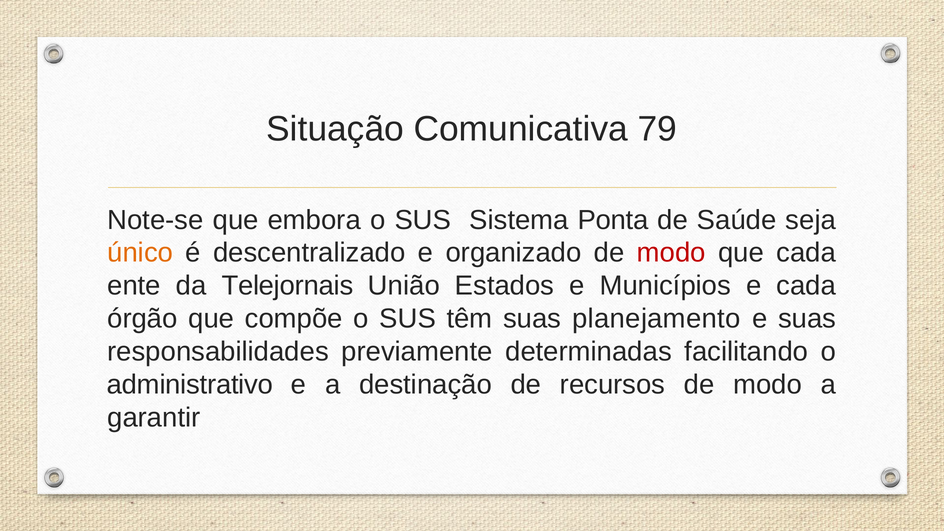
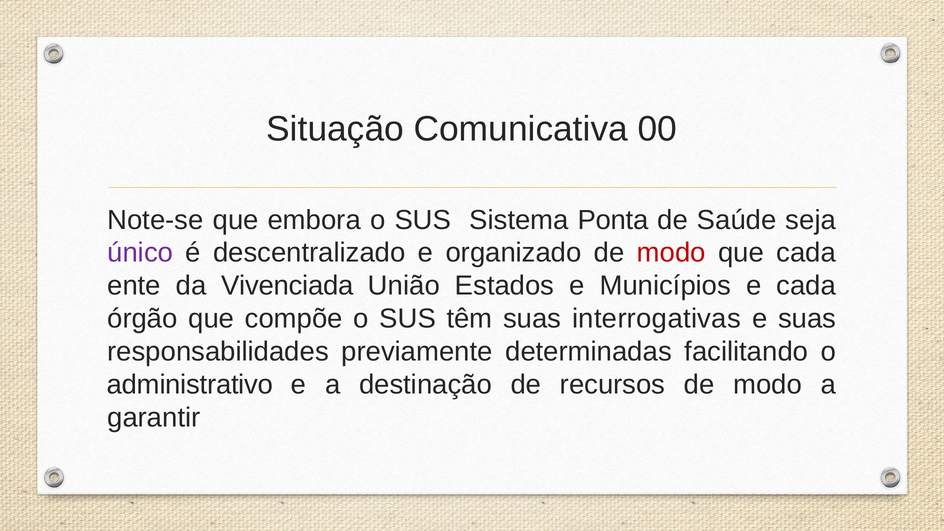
79: 79 -> 00
único colour: orange -> purple
Telejornais: Telejornais -> Vivenciada
planejamento: planejamento -> interrogativas
